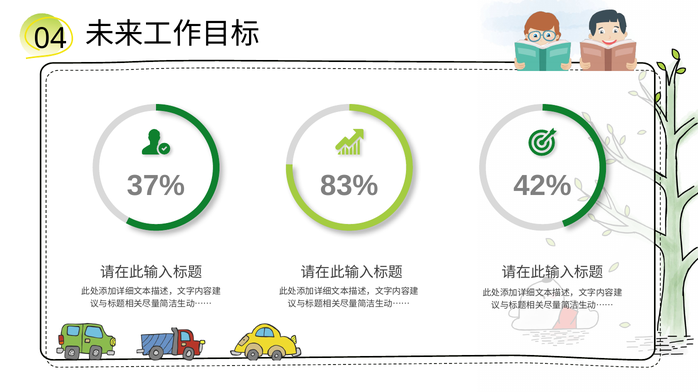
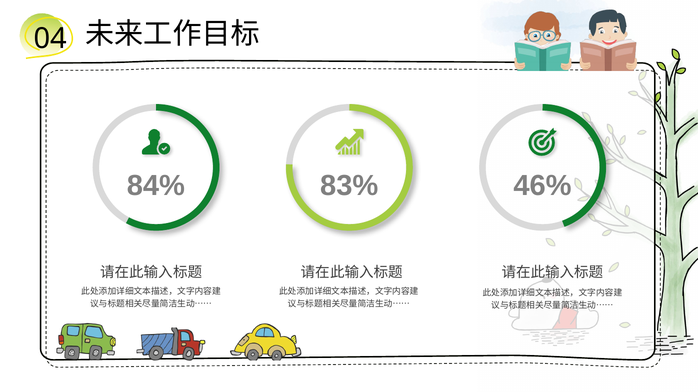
37%: 37% -> 84%
42%: 42% -> 46%
